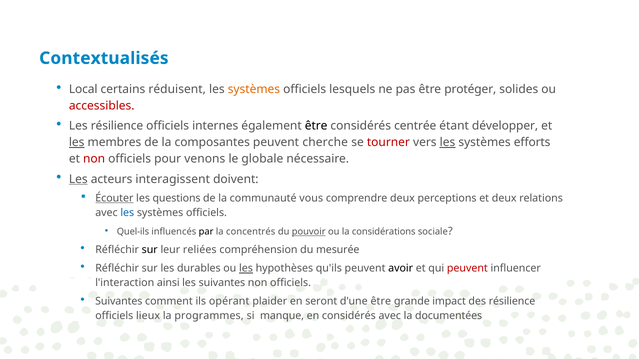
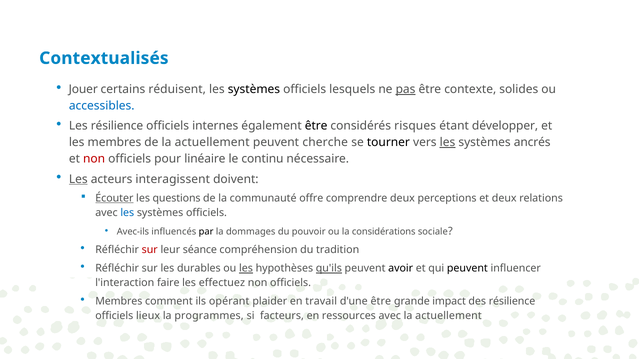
Local: Local -> Jouer
systèmes at (254, 89) colour: orange -> black
pas underline: none -> present
protéger: protéger -> contexte
accessibles colour: red -> blue
centrée: centrée -> risques
les at (77, 143) underline: present -> none
de la composantes: composantes -> actuellement
tourner colour: red -> black
efforts: efforts -> ancrés
venons: venons -> linéaire
globale: globale -> continu
vous: vous -> offre
Quel-ils: Quel-ils -> Avec-ils
concentrés: concentrés -> dommages
pouvoir underline: present -> none
sur at (150, 250) colour: black -> red
reliées: reliées -> séance
mesurée: mesurée -> tradition
qu'ils underline: none -> present
peuvent at (467, 269) colour: red -> black
ainsi: ainsi -> faire
les suivantes: suivantes -> effectuez
Suivantes at (119, 302): Suivantes -> Membres
seront: seront -> travail
manque: manque -> facteurs
en considérés: considérés -> ressources
avec la documentées: documentées -> actuellement
